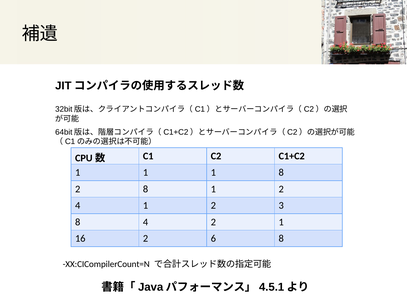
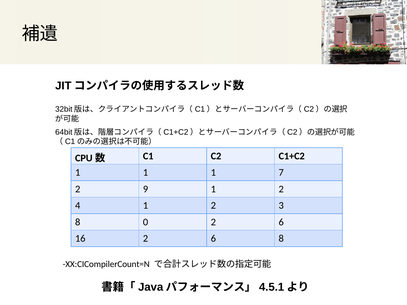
1 8: 8 -> 7
2 8: 8 -> 9
8 4: 4 -> 0
1 at (281, 222): 1 -> 6
